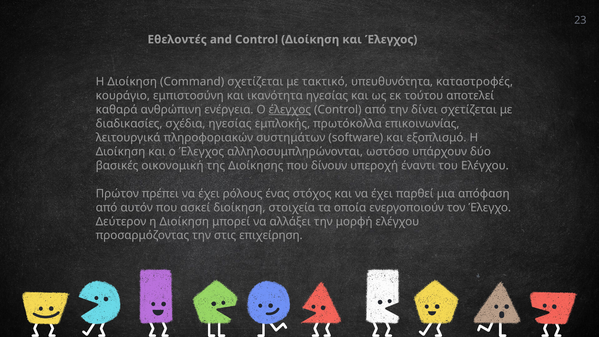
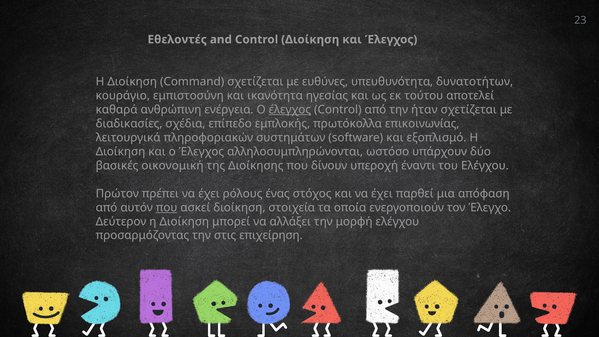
τακτικό: τακτικό -> ευθύνες
καταστροφές: καταστροφές -> δυνατοτήτων
δίνει: δίνει -> ήταν
σχέδια ηγεσίας: ηγεσίας -> επίπεδο
που at (167, 207) underline: none -> present
